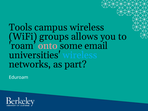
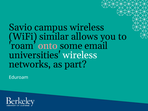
Tools: Tools -> Savio
groups: groups -> similar
wireless at (80, 55) colour: light blue -> white
